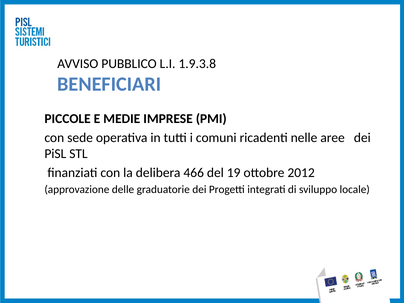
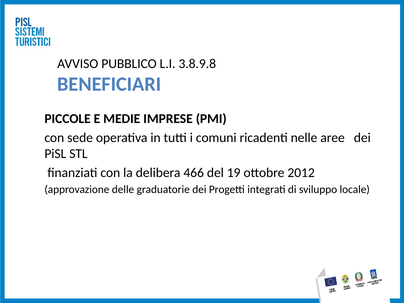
1.9.3.8: 1.9.3.8 -> 3.8.9.8
